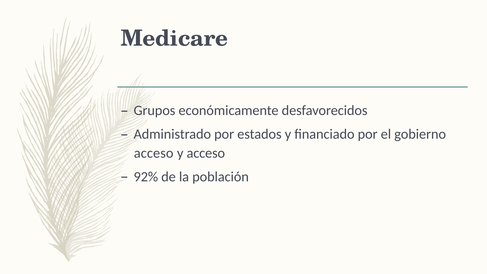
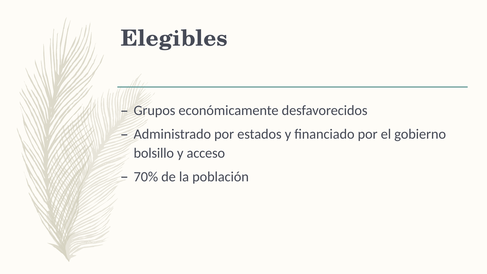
Medicare: Medicare -> Elegibles
acceso at (154, 153): acceso -> bolsillo
92%: 92% -> 70%
